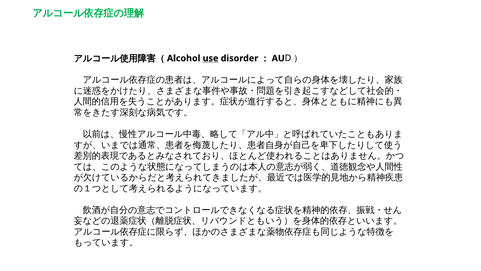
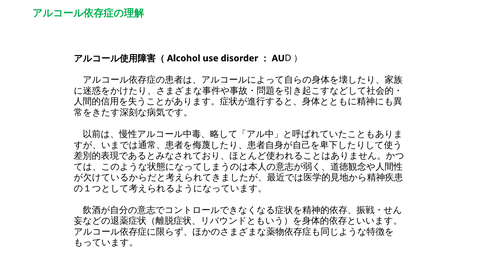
use underline: present -> none
